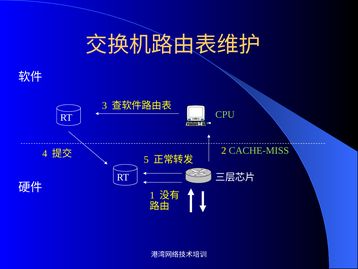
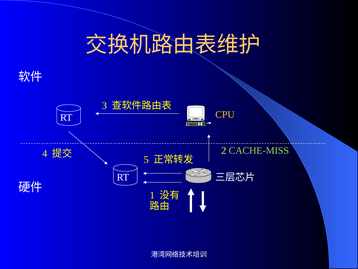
CPU colour: light green -> yellow
